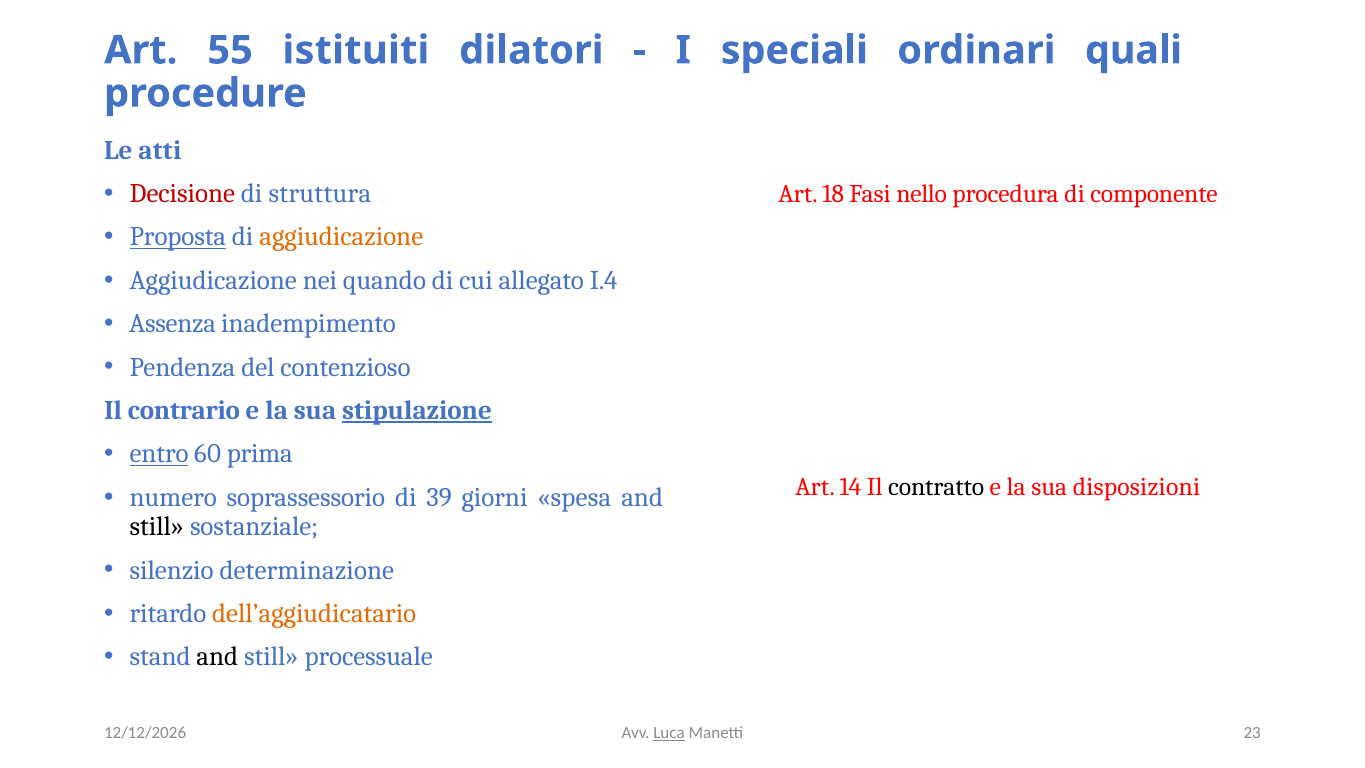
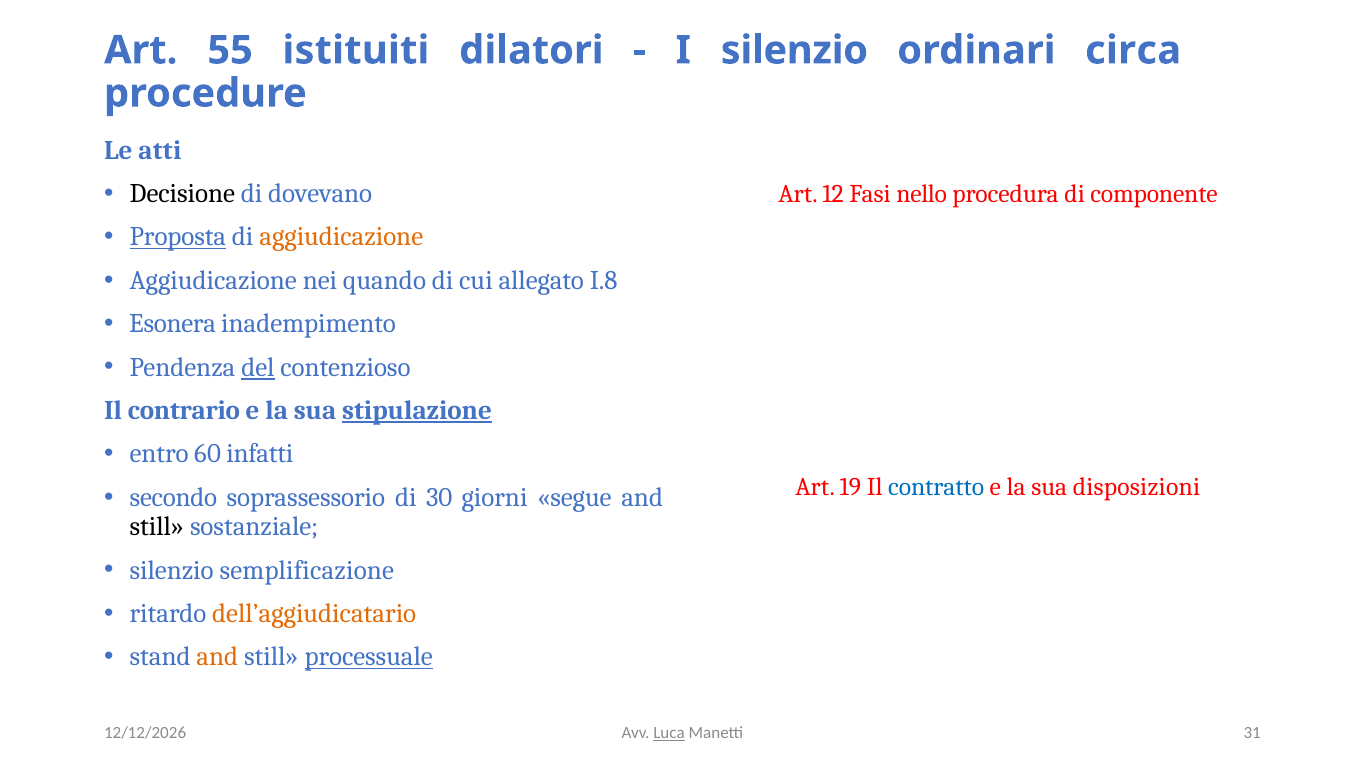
I speciali: speciali -> silenzio
quali: quali -> circa
Decisione colour: red -> black
struttura: struttura -> dovevano
18: 18 -> 12
I.4: I.4 -> I.8
Assenza: Assenza -> Esonera
del underline: none -> present
entro underline: present -> none
prima: prima -> infatti
14: 14 -> 19
contratto colour: black -> blue
numero: numero -> secondo
39: 39 -> 30
spesa: spesa -> segue
determinazione: determinazione -> semplificazione
and at (217, 657) colour: black -> orange
processuale underline: none -> present
23: 23 -> 31
